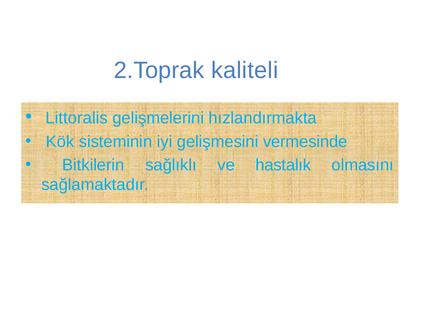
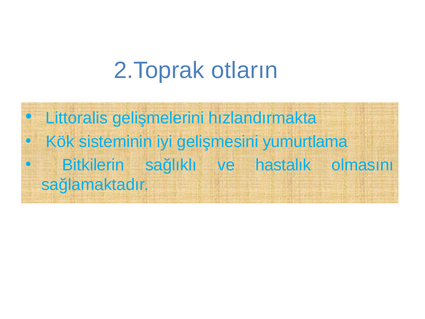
kaliteli: kaliteli -> otların
vermesinde: vermesinde -> yumurtlama
